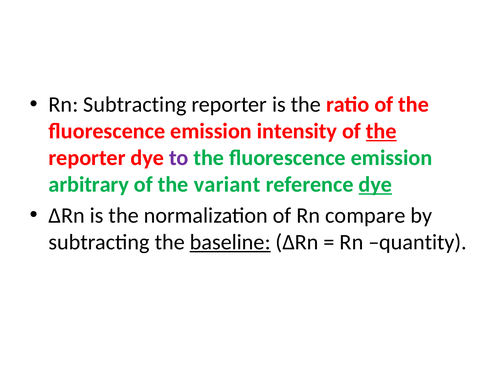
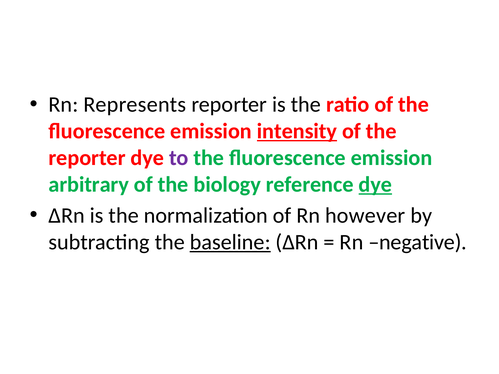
Rn Subtracting: Subtracting -> Represents
intensity underline: none -> present
the at (381, 131) underline: present -> none
variant: variant -> biology
compare: compare -> however
quantity: quantity -> negative
